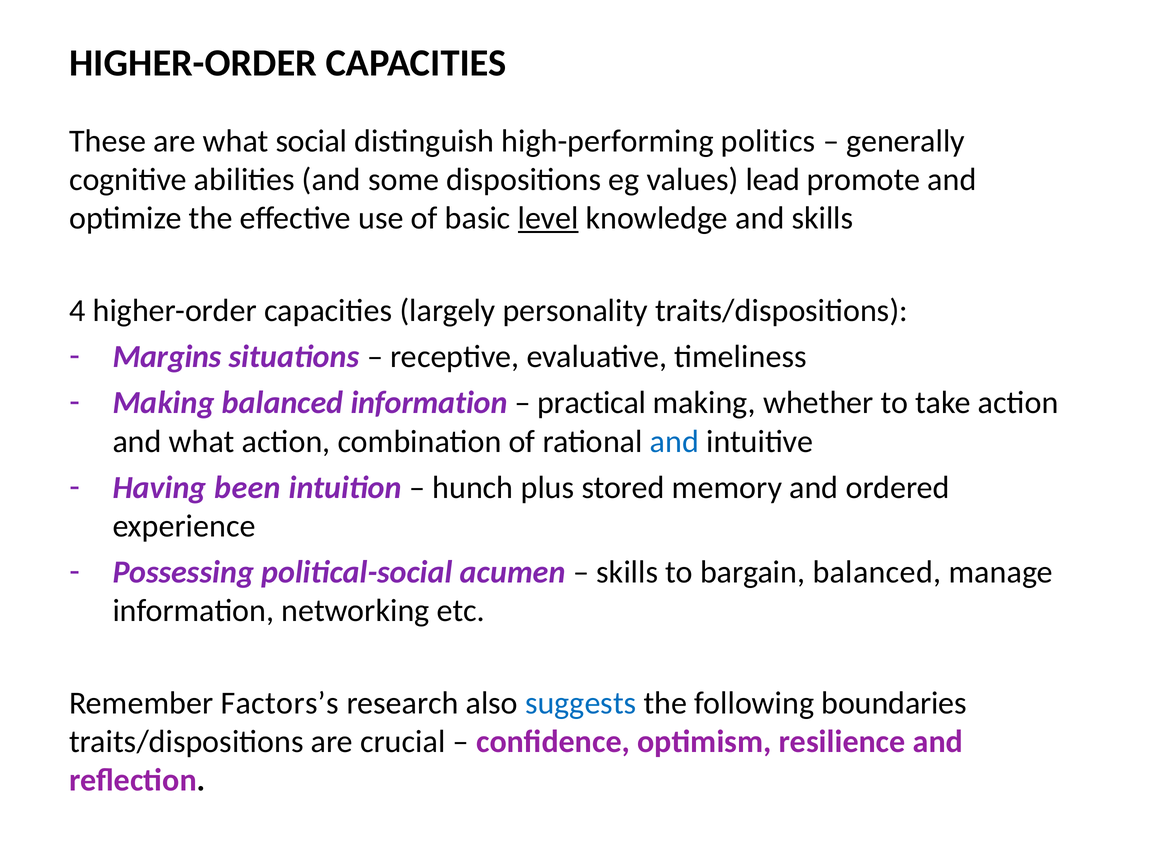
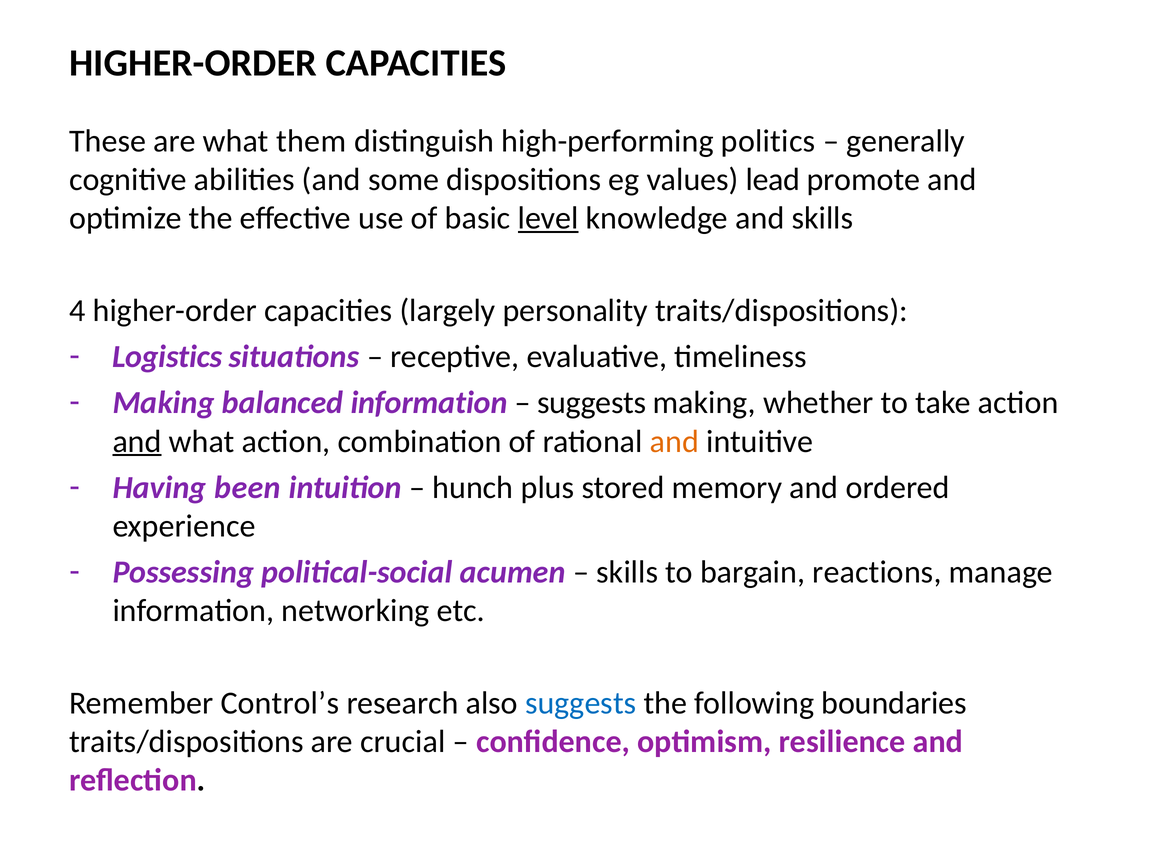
social: social -> them
Margins: Margins -> Logistics
practical at (592, 403): practical -> suggests
and at (137, 441) underline: none -> present
and at (674, 441) colour: blue -> orange
bargain balanced: balanced -> reactions
Factors’s: Factors’s -> Control’s
